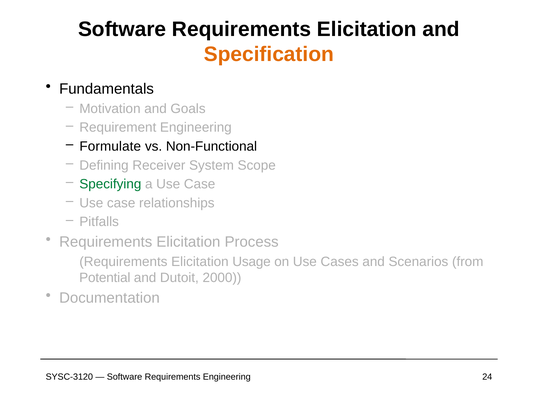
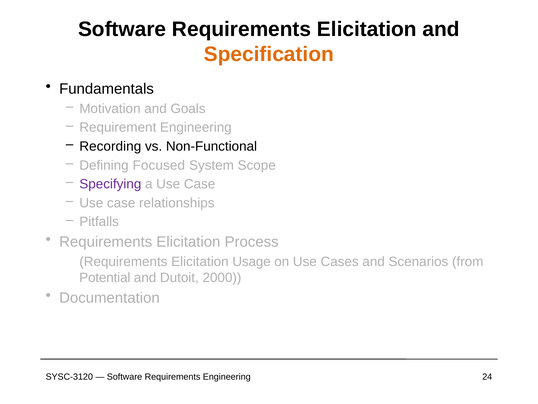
Formulate: Formulate -> Recording
Receiver: Receiver -> Focused
Specifying colour: green -> purple
